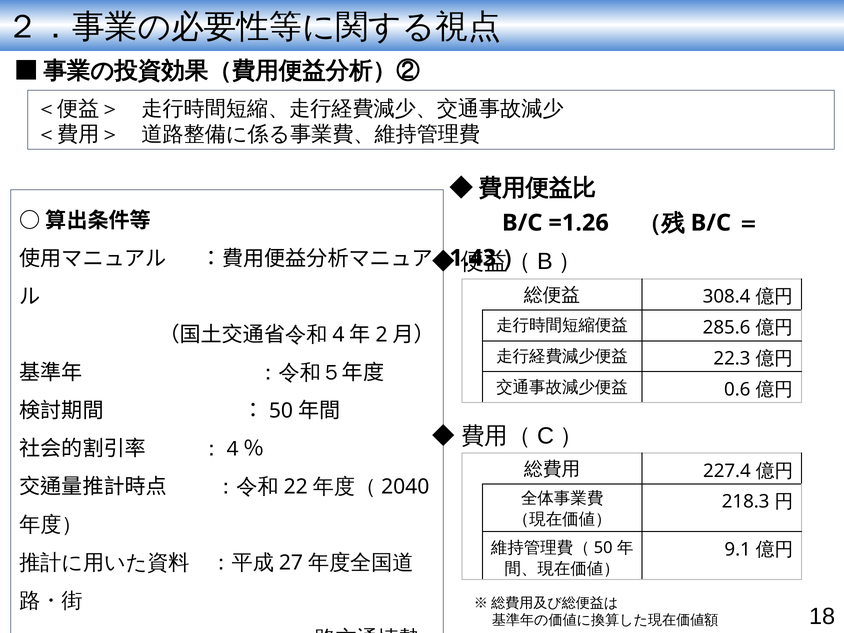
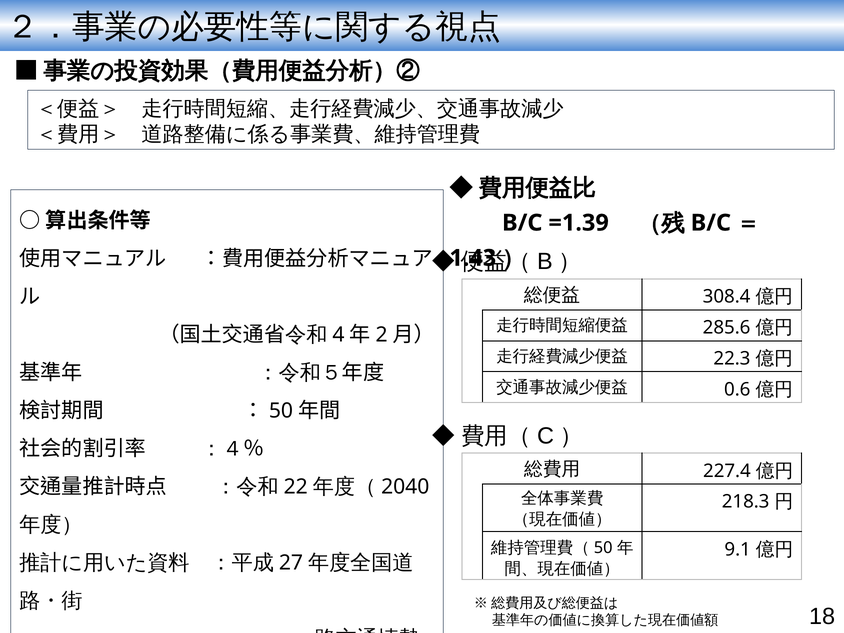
=1.26: =1.26 -> =1.39
